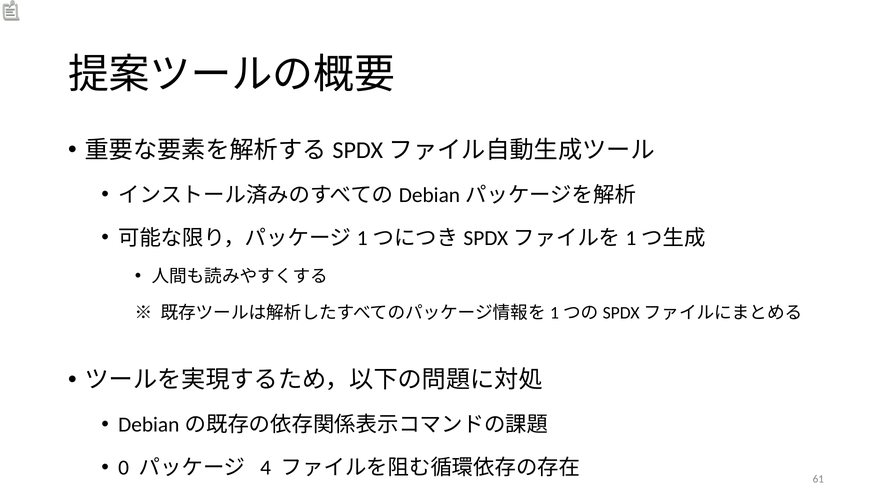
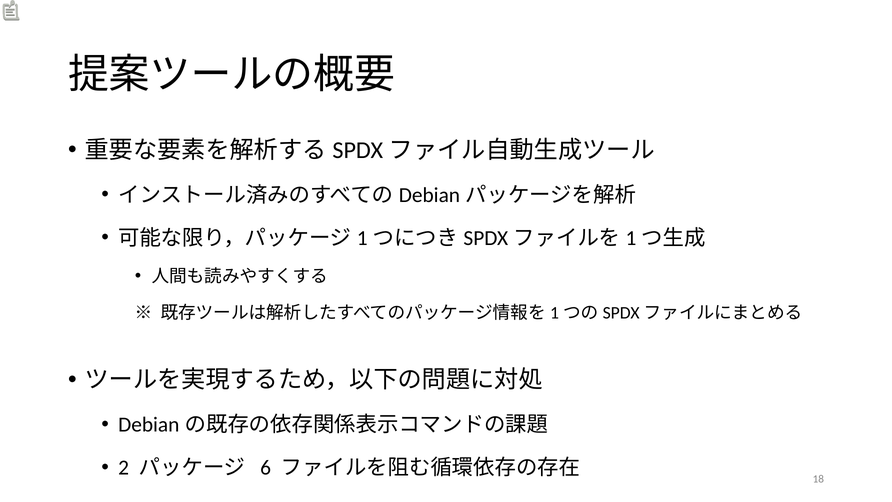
0: 0 -> 2
4: 4 -> 6
61: 61 -> 18
